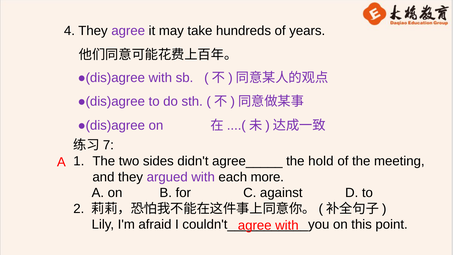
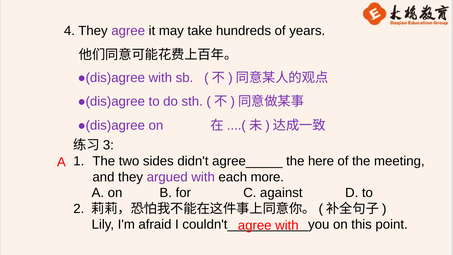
7: 7 -> 3
hold: hold -> here
